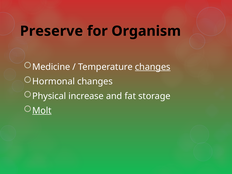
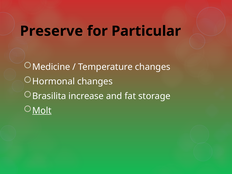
Organism: Organism -> Particular
changes at (153, 67) underline: present -> none
Physical: Physical -> Brasilita
